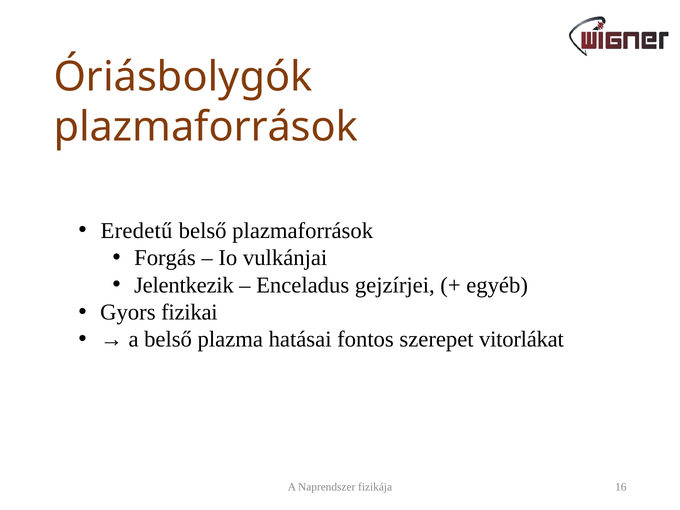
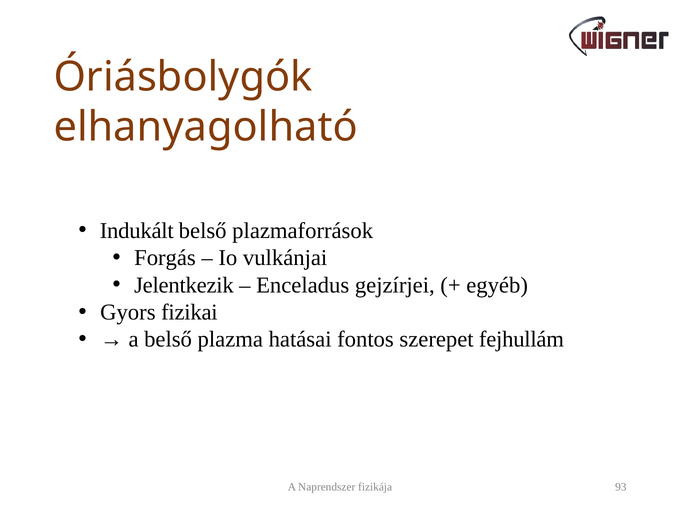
plazmaforrások at (206, 127): plazmaforrások -> elhanyagolható
Eredetű: Eredetű -> Indukált
vitorlákat: vitorlákat -> fejhullám
16: 16 -> 93
